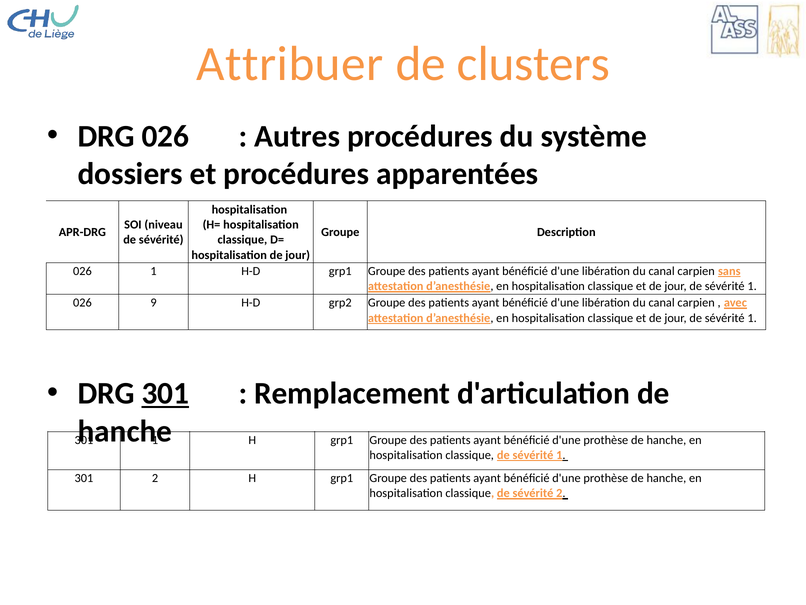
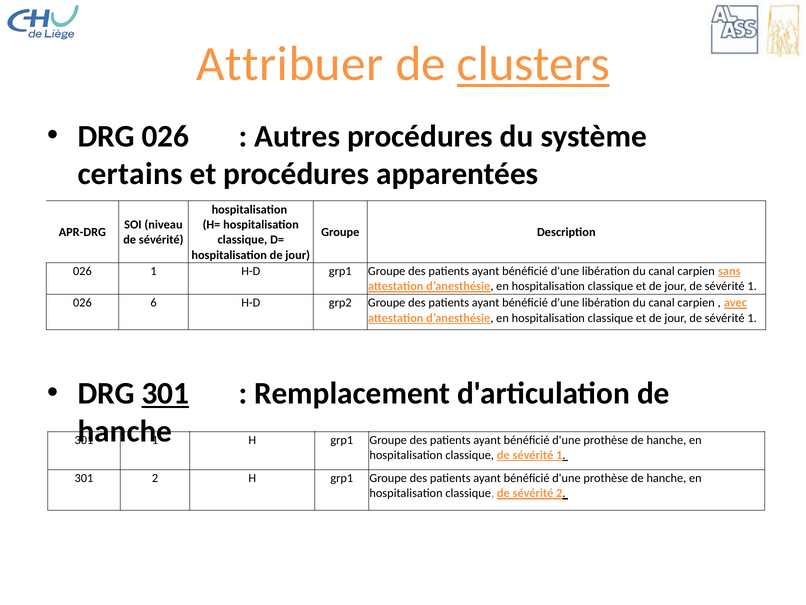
clusters underline: none -> present
dossiers: dossiers -> certains
9: 9 -> 6
